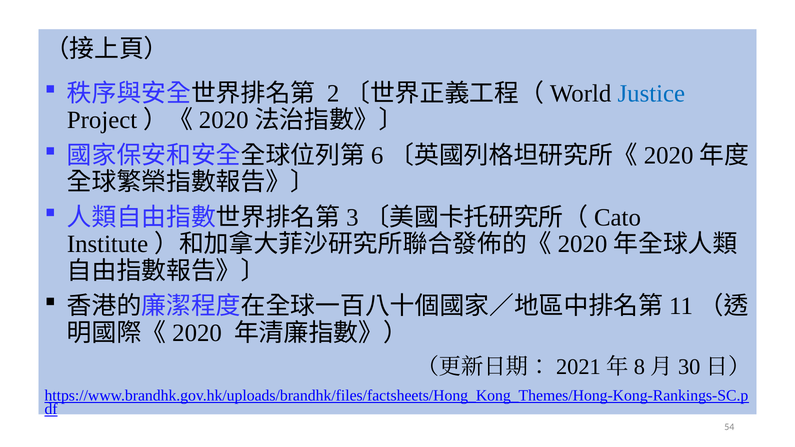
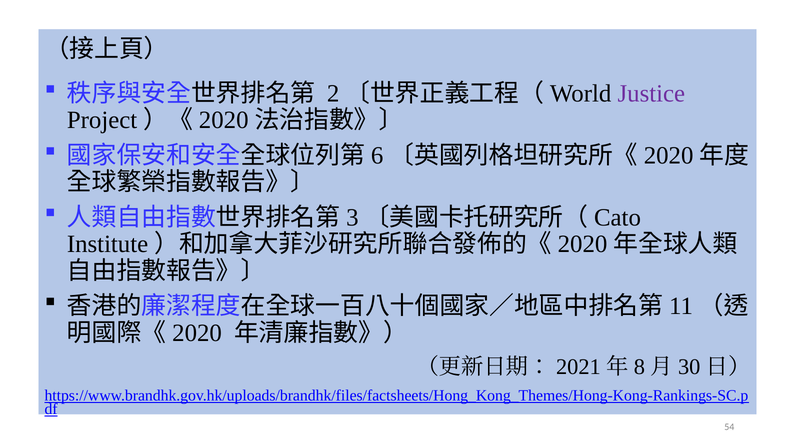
Justice colour: blue -> purple
